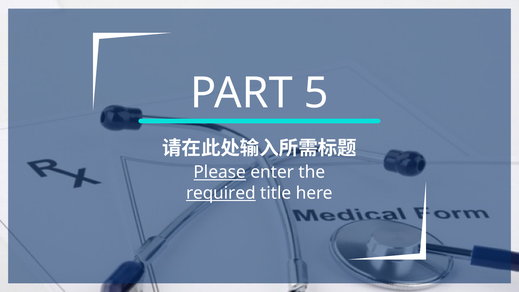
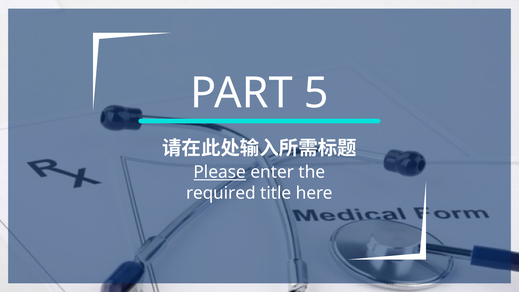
required underline: present -> none
